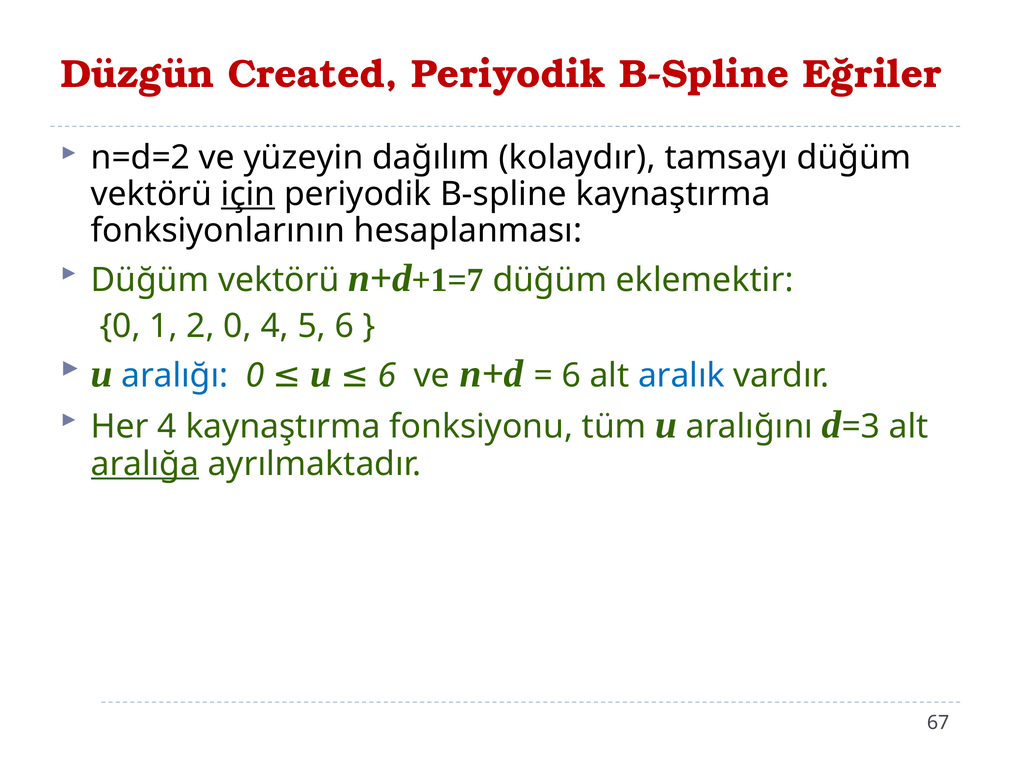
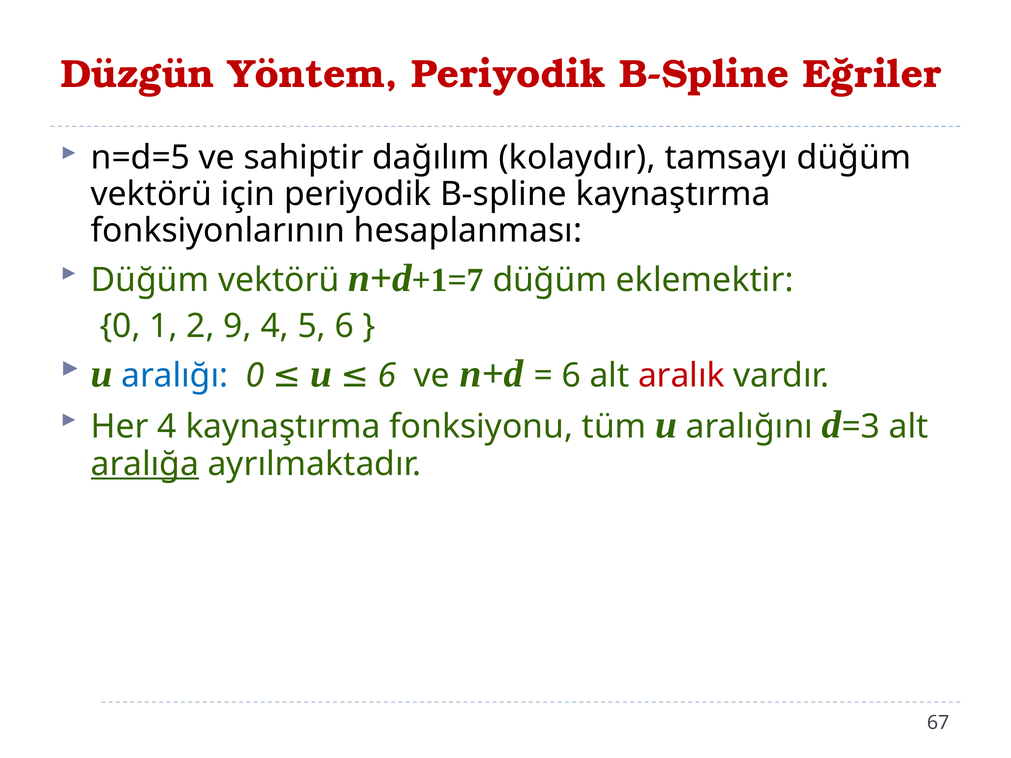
Created: Created -> Yöntem
n=d=2: n=d=2 -> n=d=5
yüzeyin: yüzeyin -> sahiptir
için underline: present -> none
2 0: 0 -> 9
aralık colour: blue -> red
